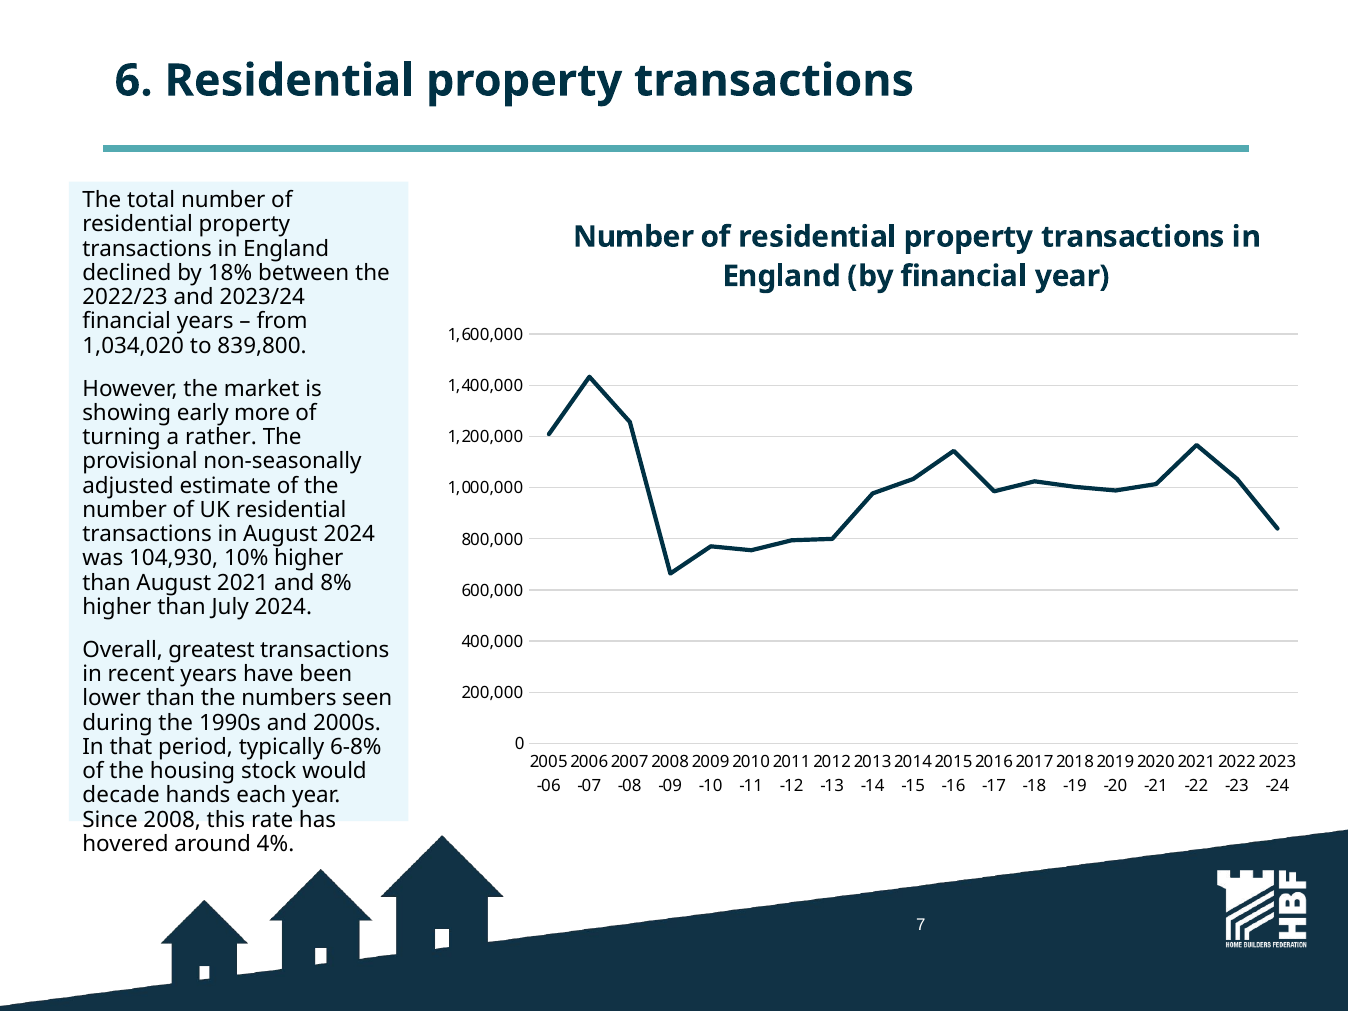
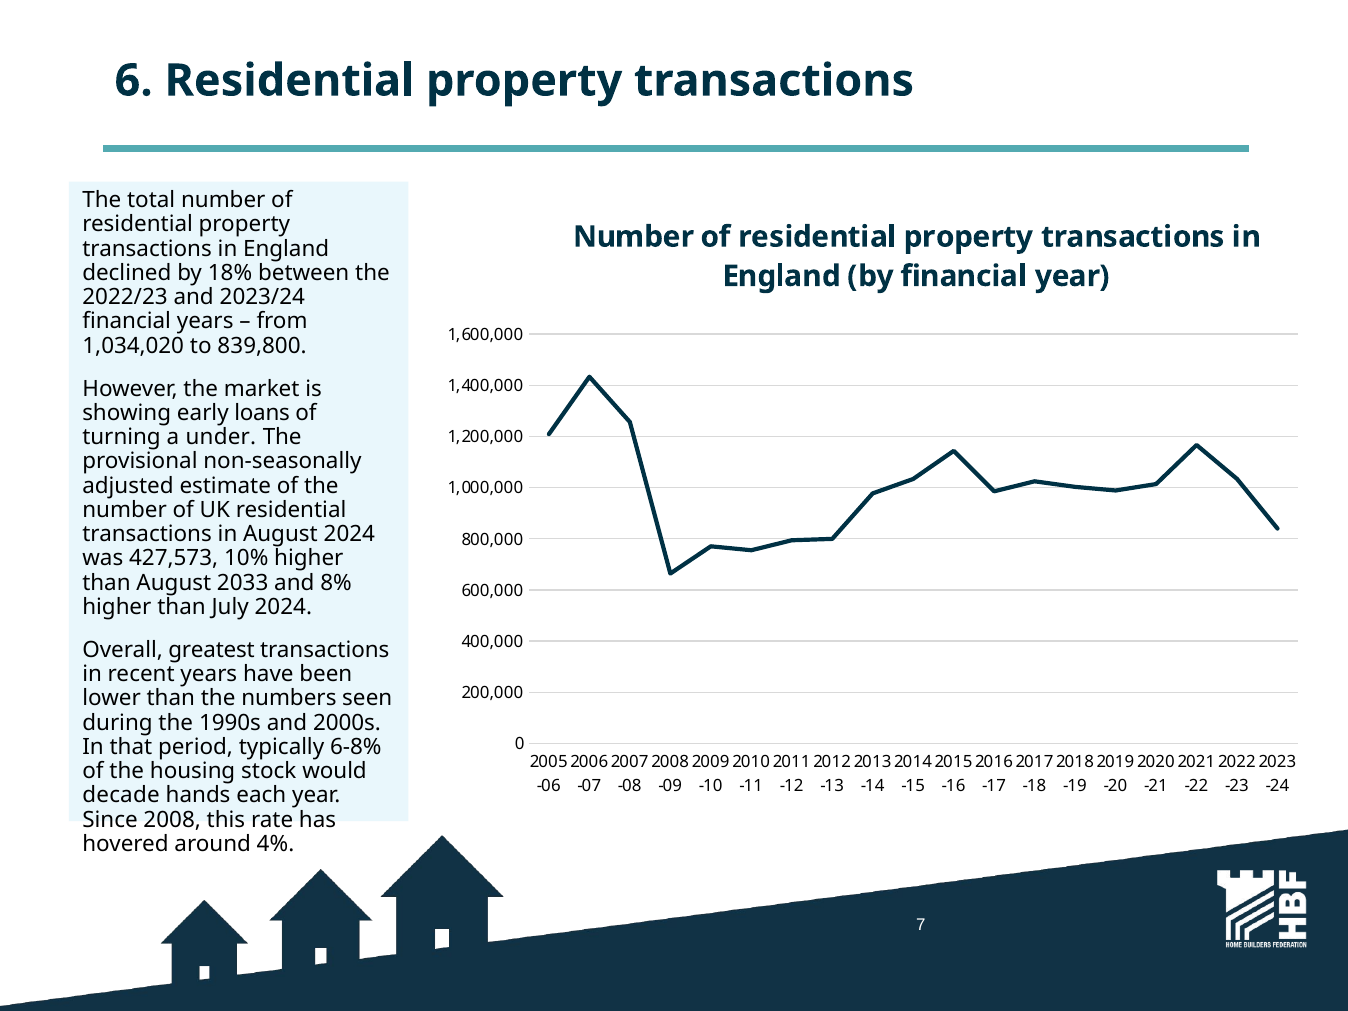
more: more -> loans
rather: rather -> under
104,930: 104,930 -> 427,573
August 2021: 2021 -> 2033
